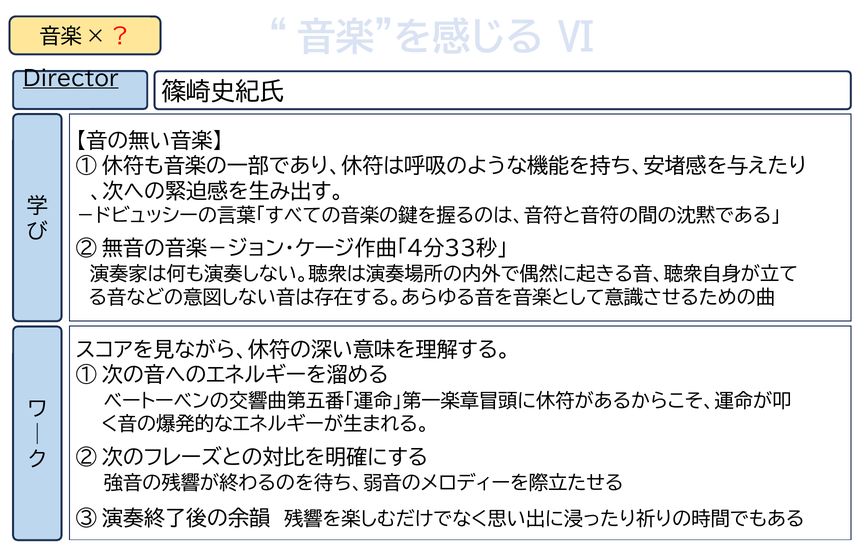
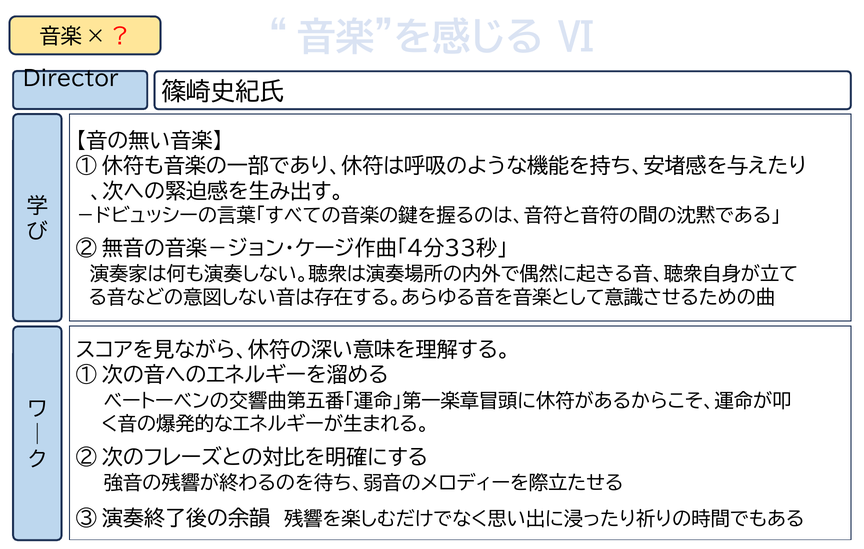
Director underline: present -> none
